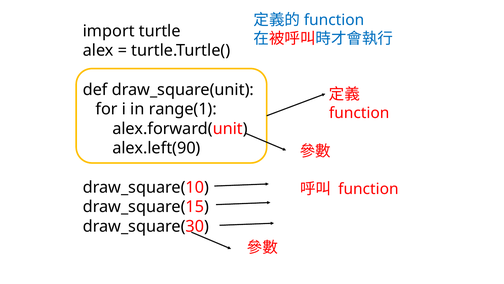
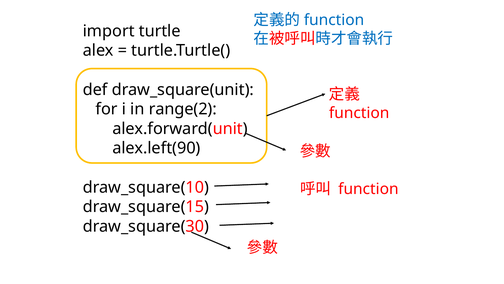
range(1: range(1 -> range(2
